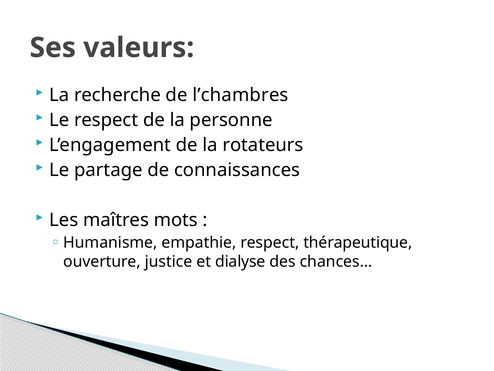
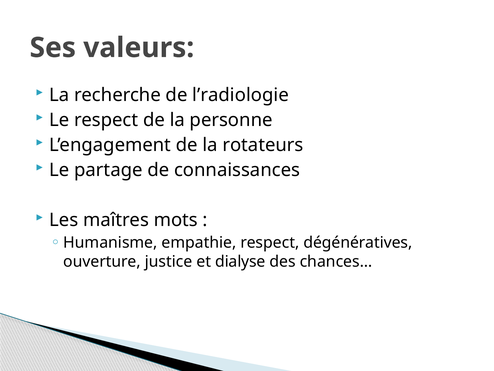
l’chambres: l’chambres -> l’radiologie
thérapeutique: thérapeutique -> dégénératives
